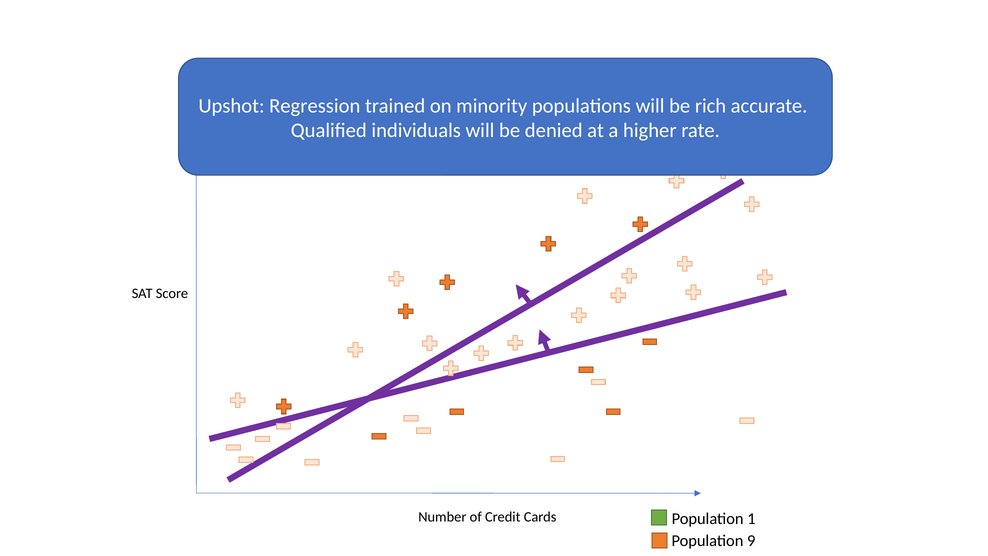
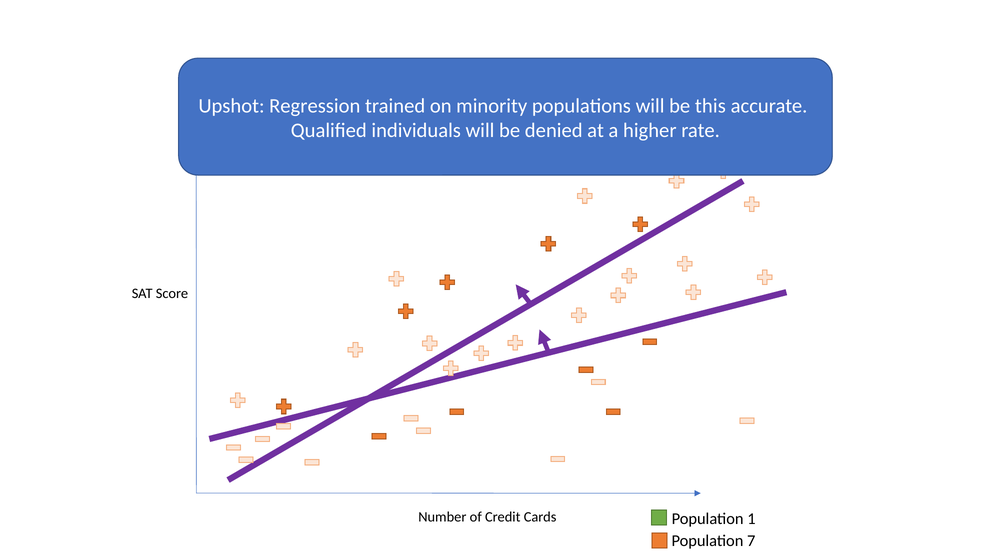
rich: rich -> this
9: 9 -> 7
